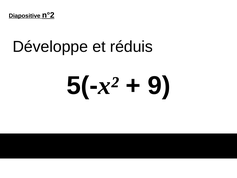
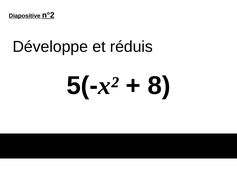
9: 9 -> 8
